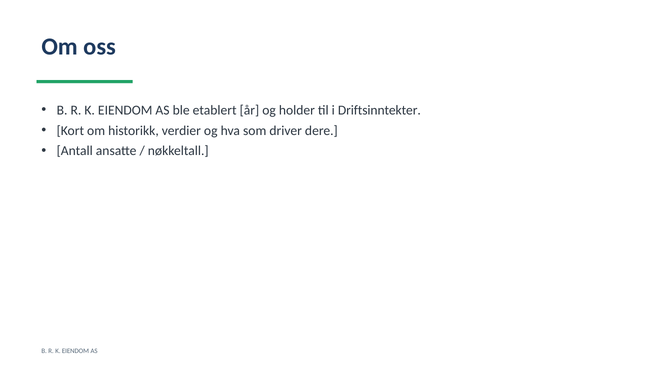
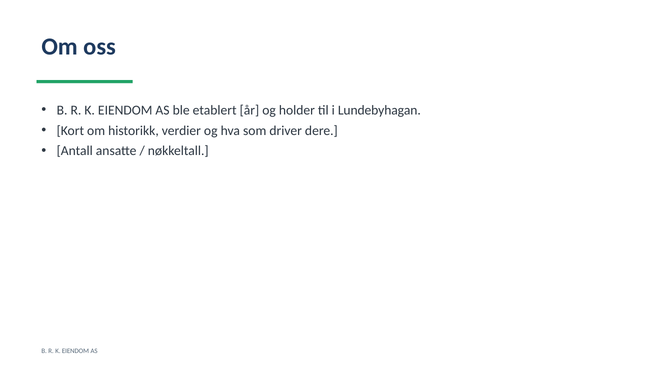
Driftsinntekter: Driftsinntekter -> Lundebyhagan
